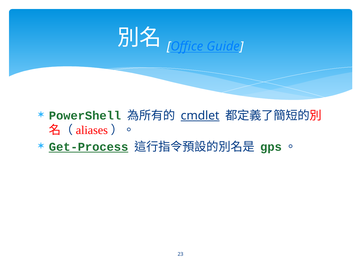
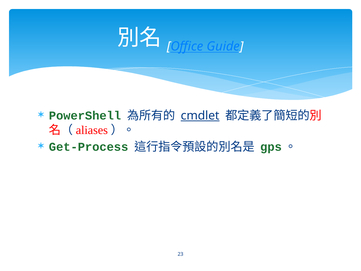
Get-Process underline: present -> none
